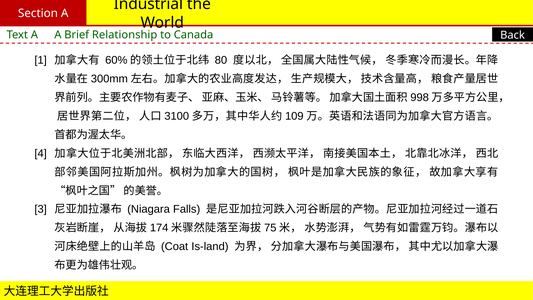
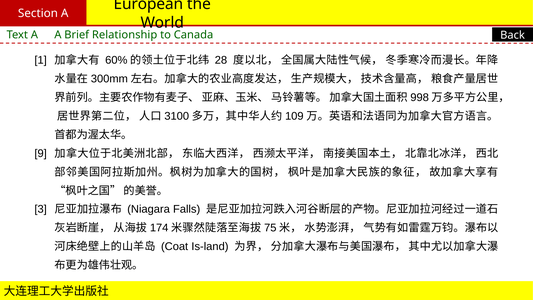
Industrial: Industrial -> European
80: 80 -> 28
4: 4 -> 9
